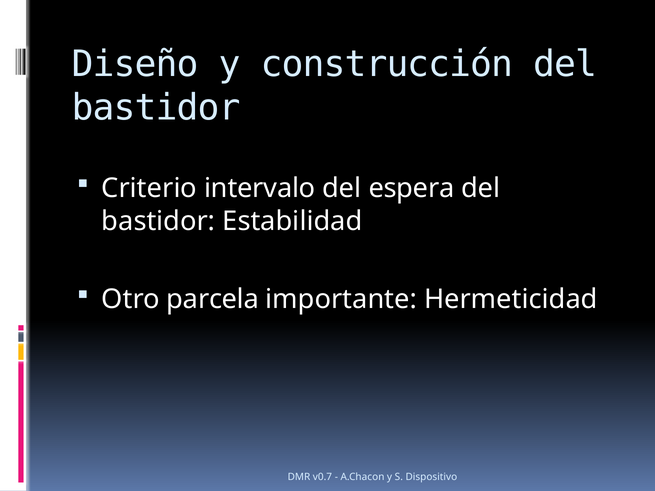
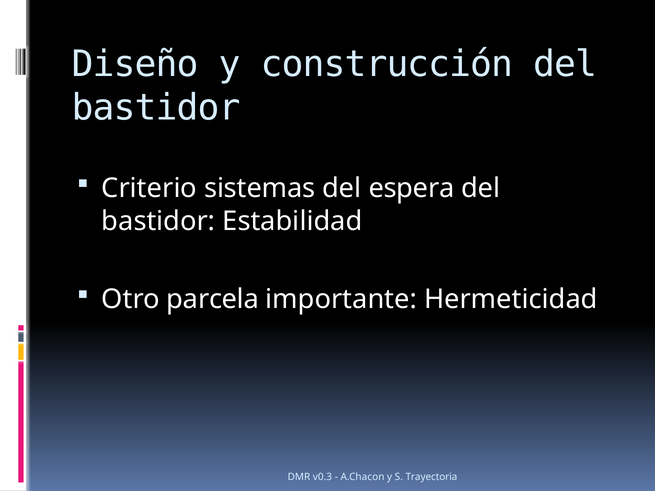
intervalo: intervalo -> sistemas
v0.7: v0.7 -> v0.3
Dispositivo: Dispositivo -> Trayectoria
